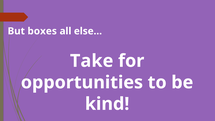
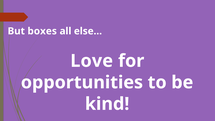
Take: Take -> Love
